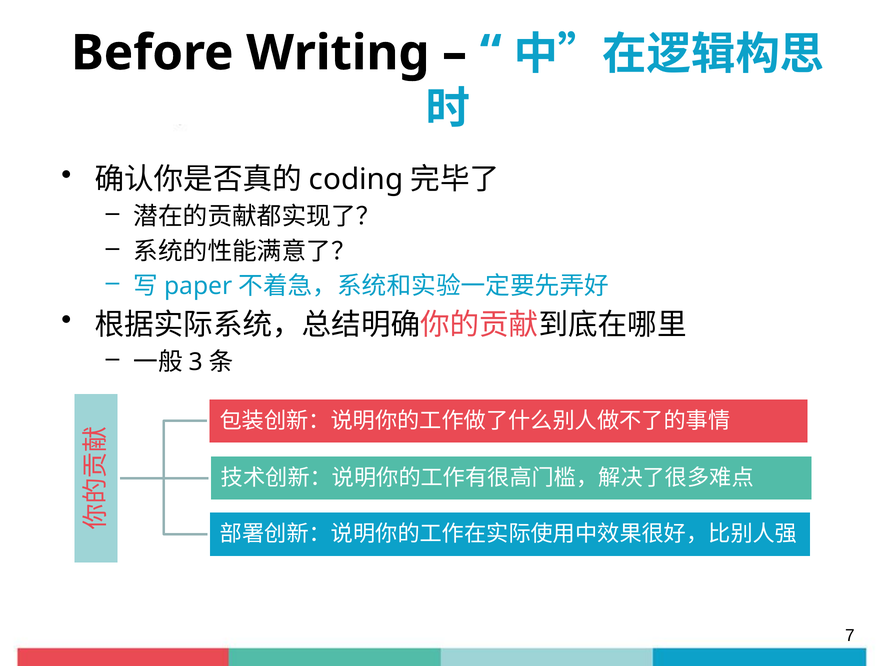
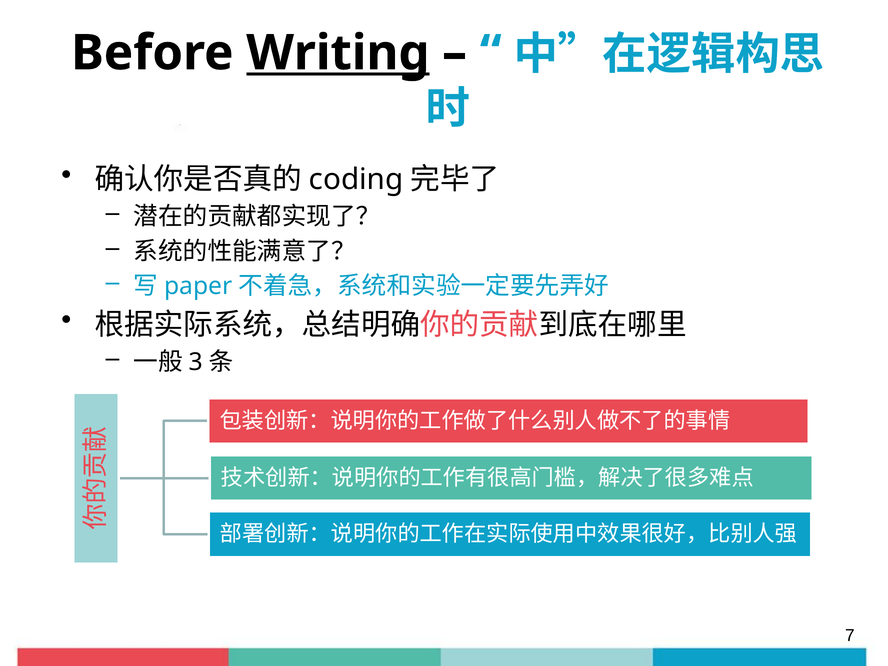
Writing underline: none -> present
